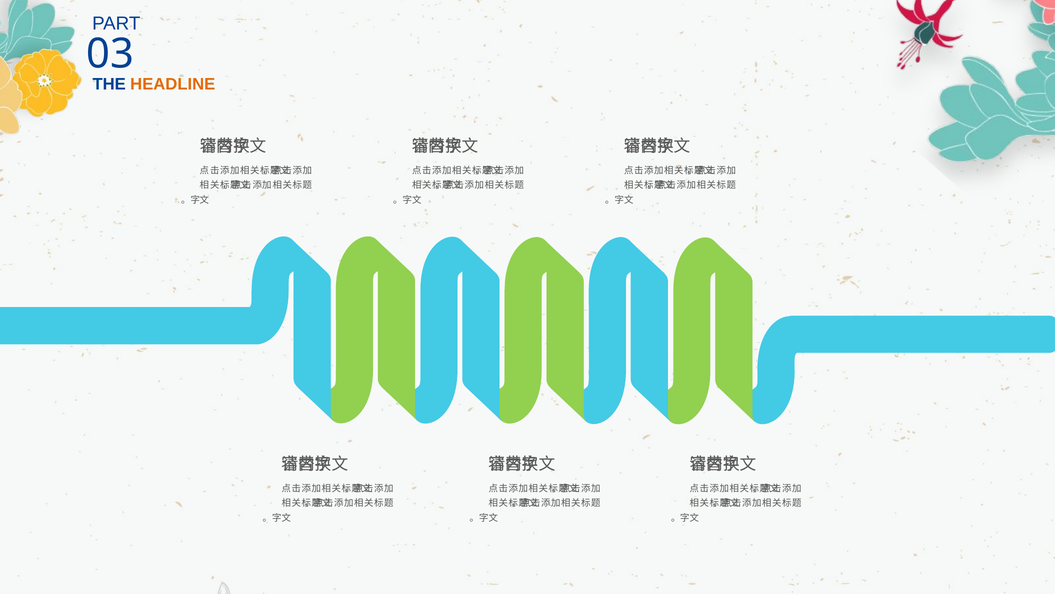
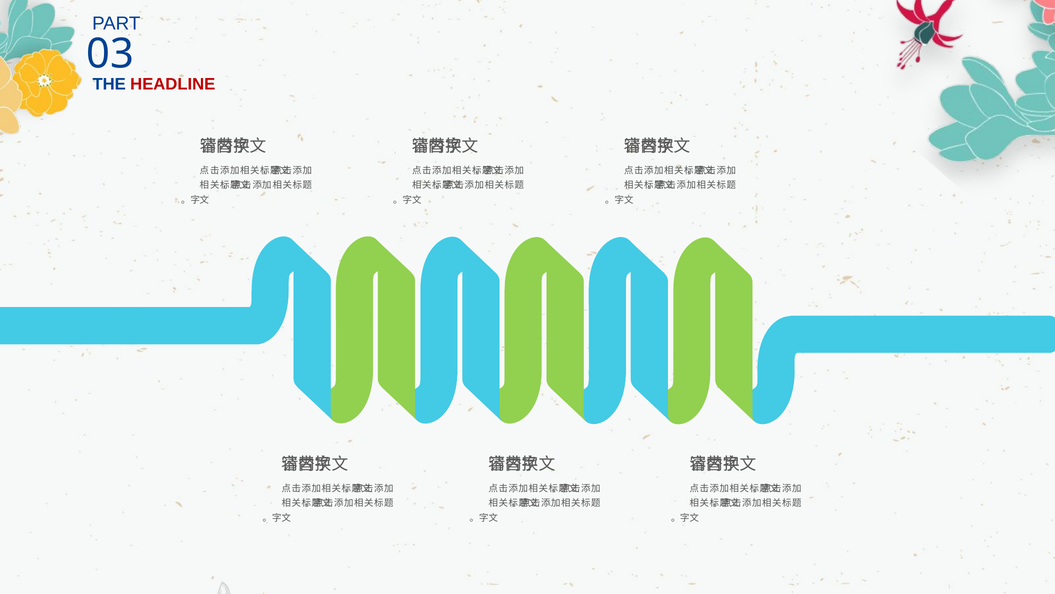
HEADLINE colour: orange -> red
